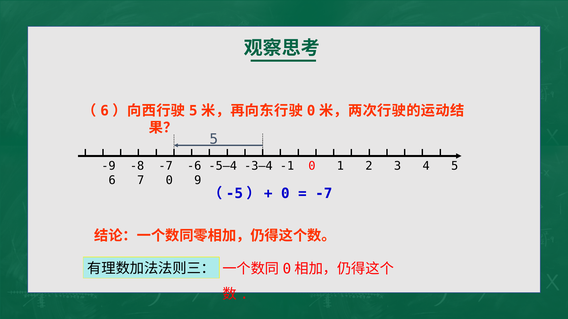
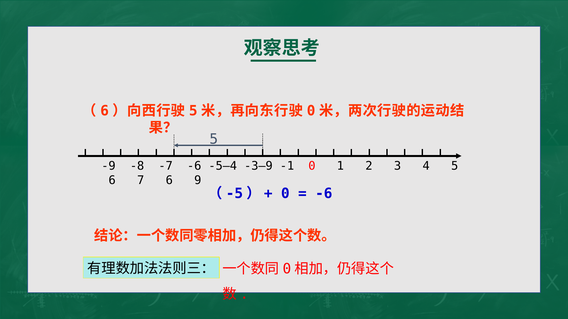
-3–4: -3–4 -> -3–9
7 0: 0 -> 6
-7 at (324, 194): -7 -> -6
